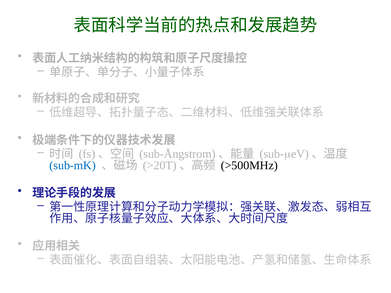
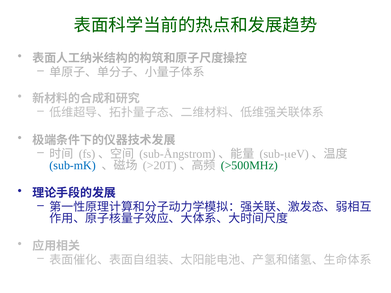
>500MHz colour: black -> green
